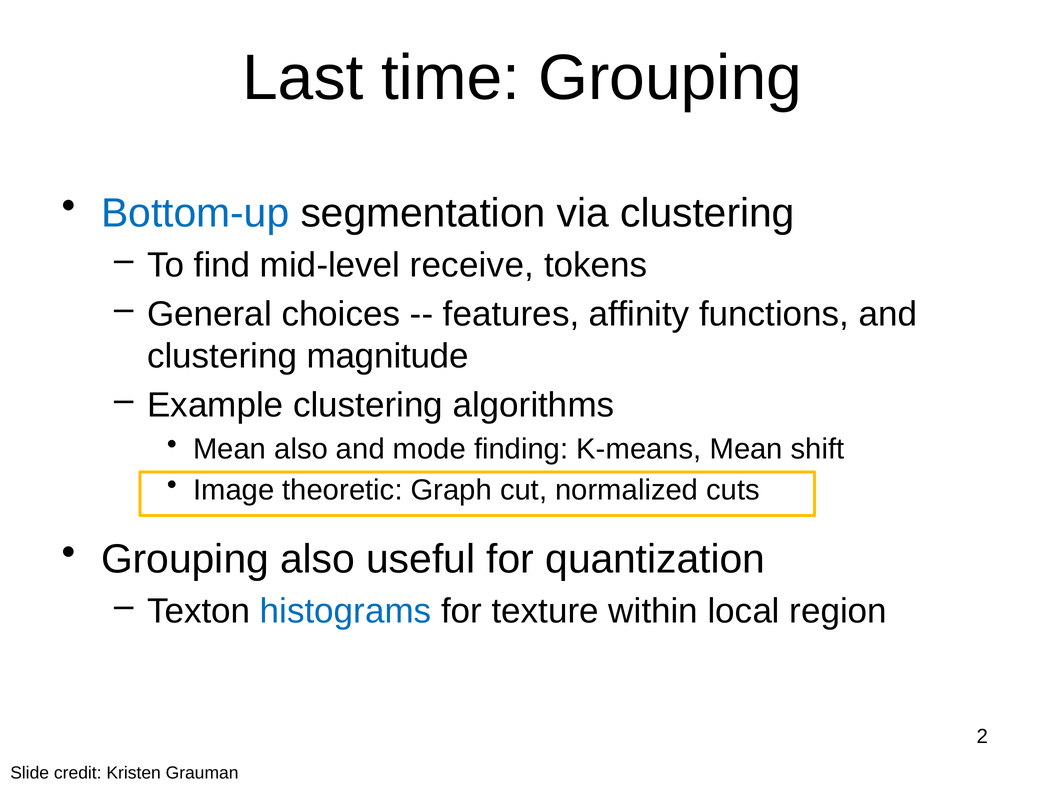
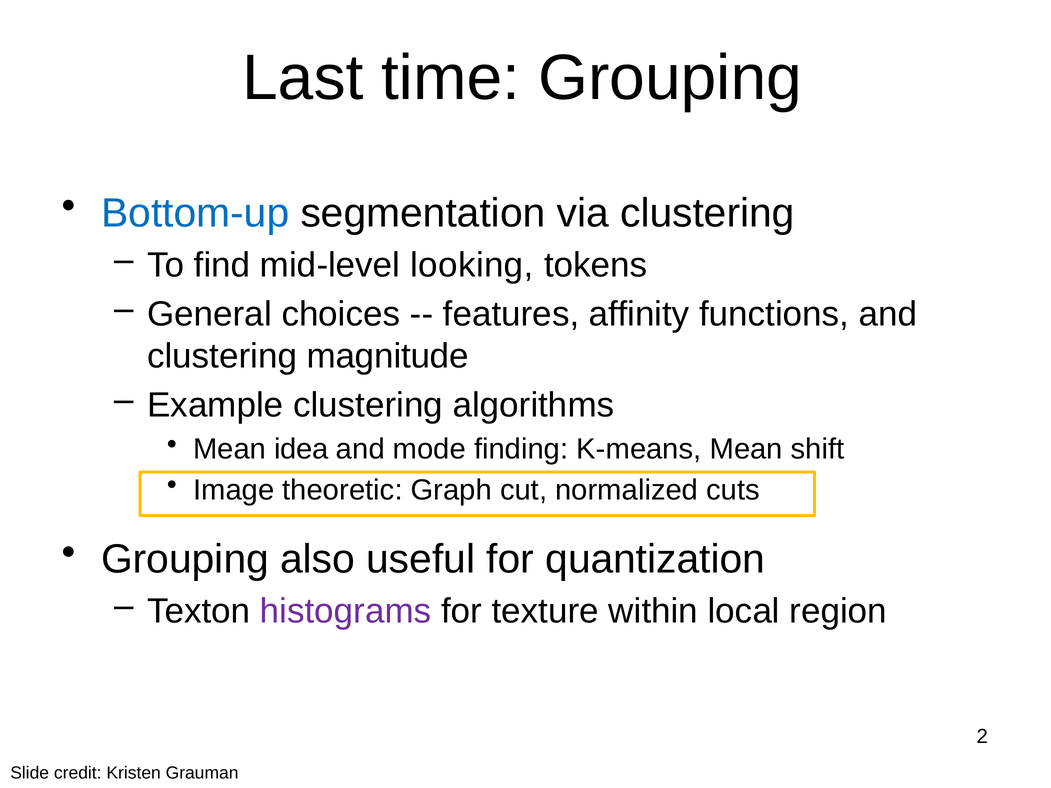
receive: receive -> looking
Mean also: also -> idea
histograms colour: blue -> purple
